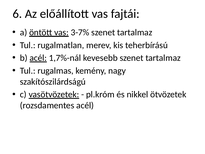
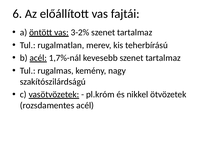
3-7%: 3-7% -> 3-2%
